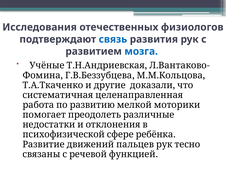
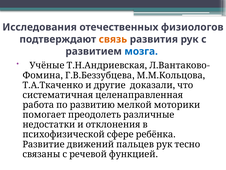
связь colour: blue -> orange
